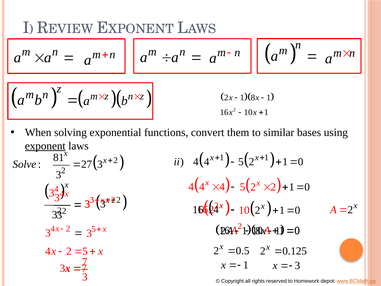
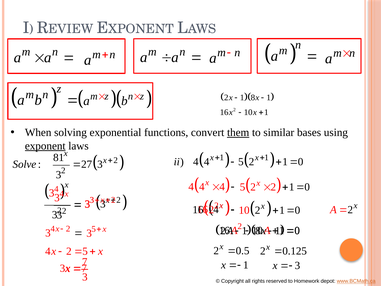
them underline: none -> present
